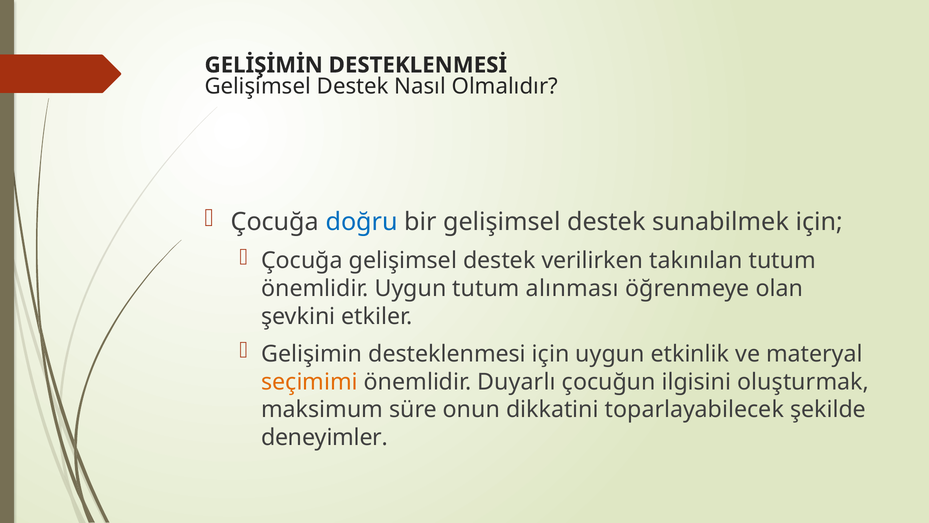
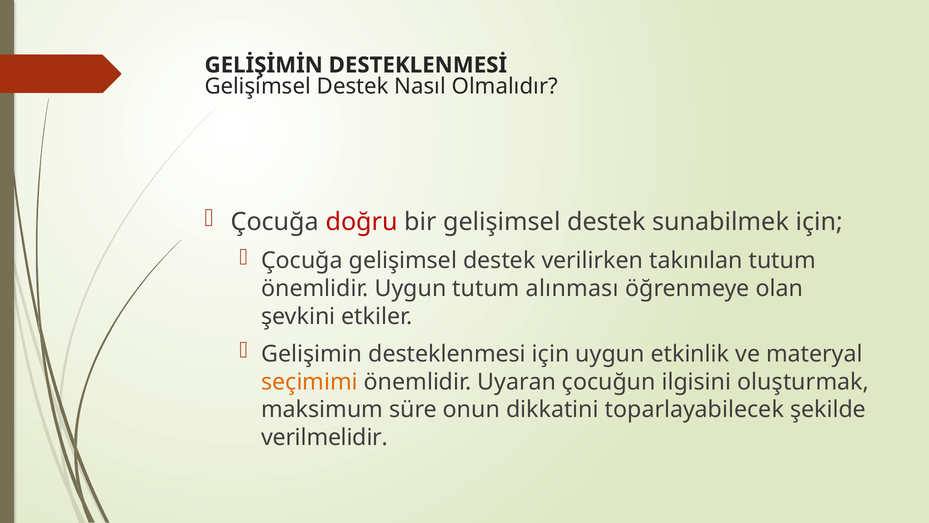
doğru colour: blue -> red
Duyarlı: Duyarlı -> Uyaran
deneyimler: deneyimler -> verilmelidir
